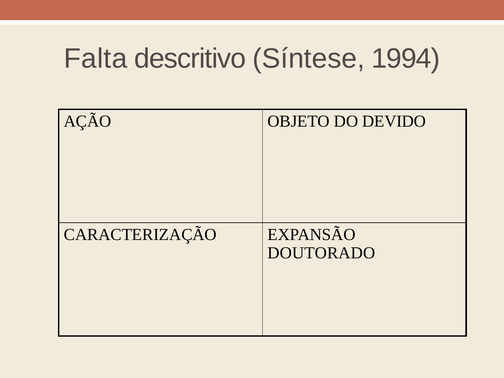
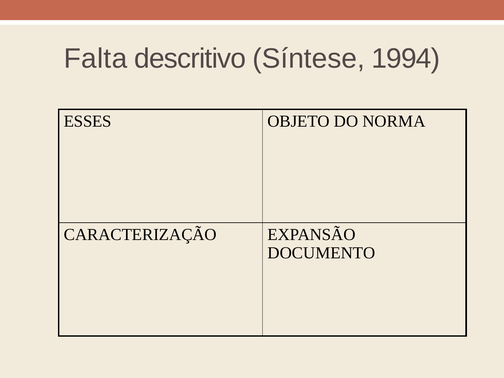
AÇÃO: AÇÃO -> ESSES
DEVIDO: DEVIDO -> NORMA
DOUTORADO: DOUTORADO -> DOCUMENTO
